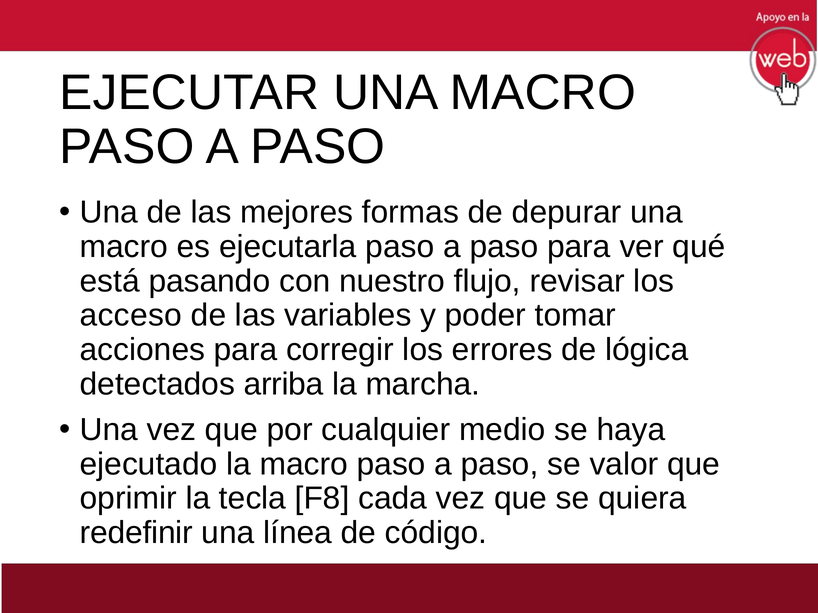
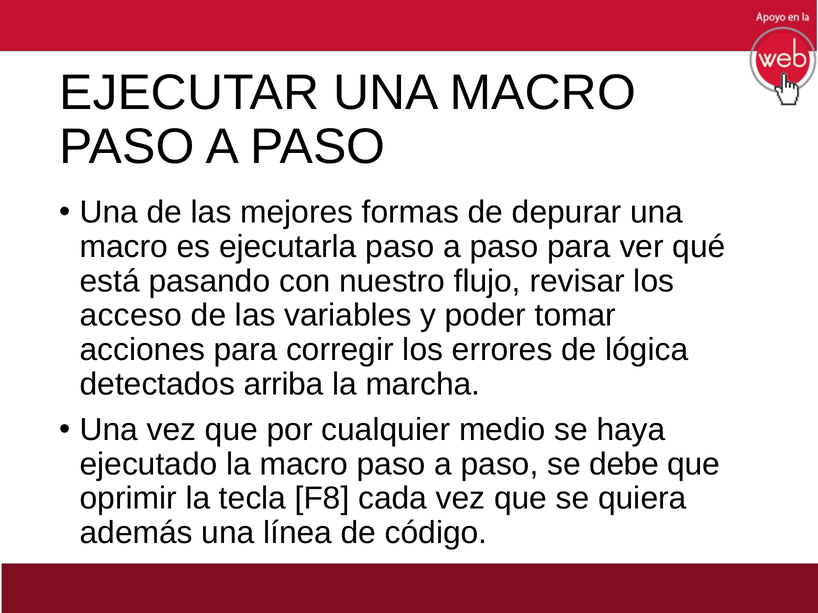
valor: valor -> debe
redefinir: redefinir -> además
